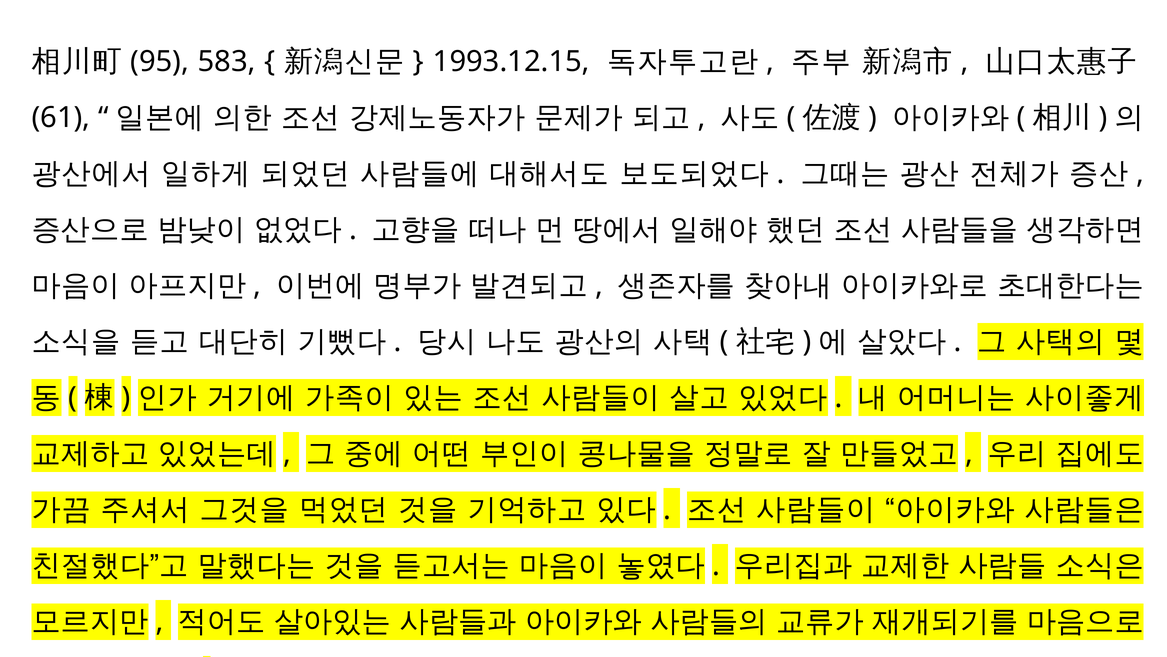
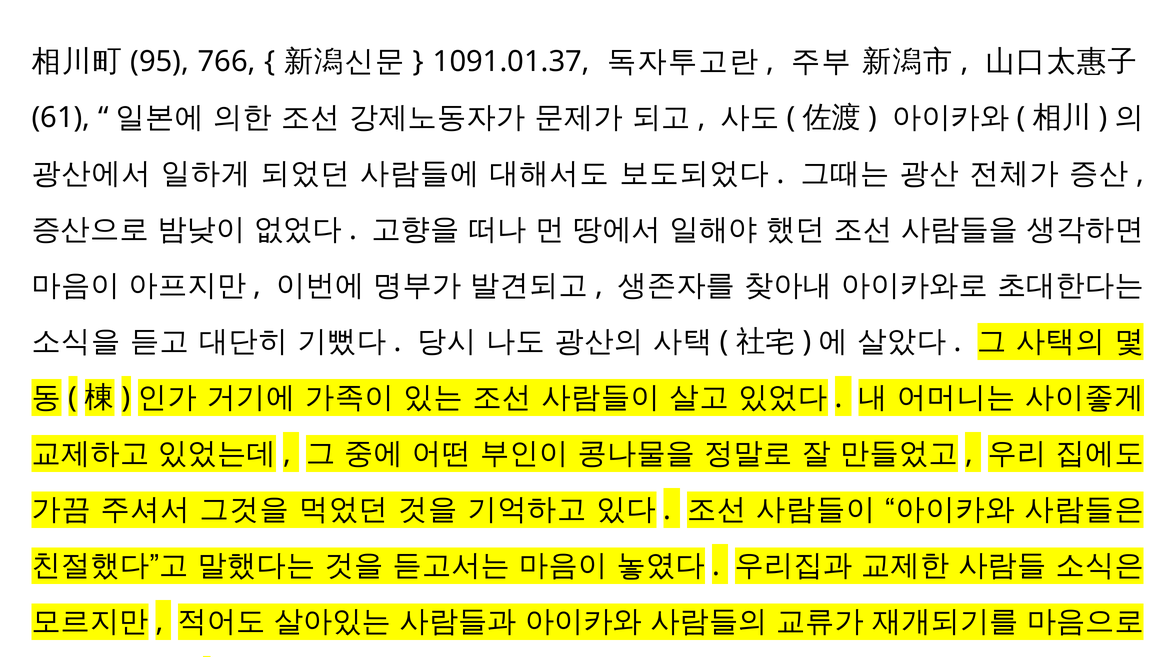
583: 583 -> 766
1993.12.15: 1993.12.15 -> 1091.01.37
